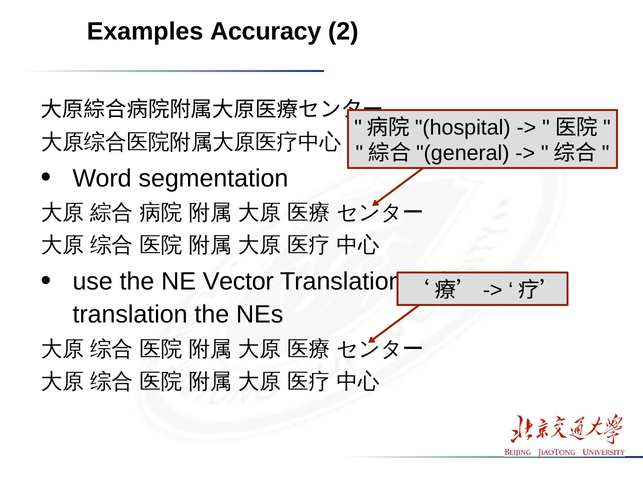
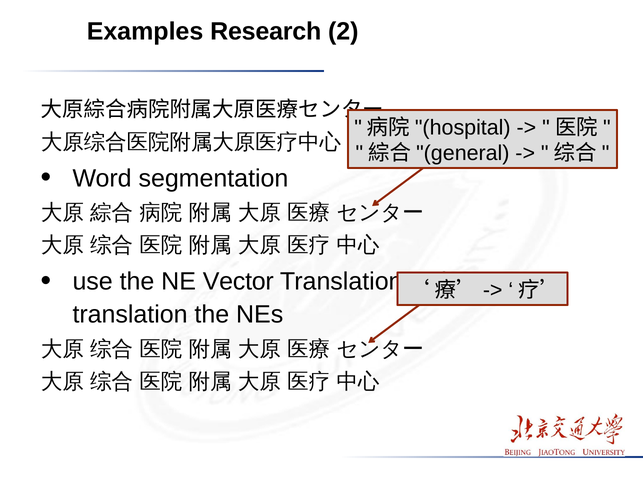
Accuracy: Accuracy -> Research
